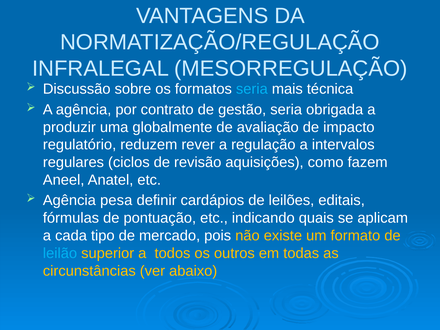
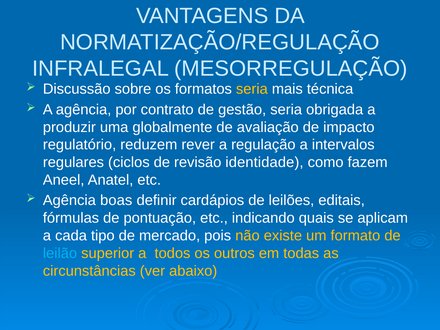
seria at (252, 89) colour: light blue -> yellow
aquisições: aquisições -> identidade
pesa: pesa -> boas
